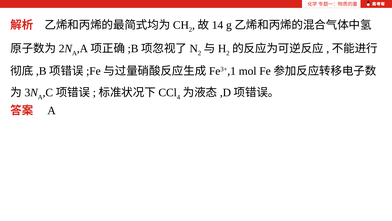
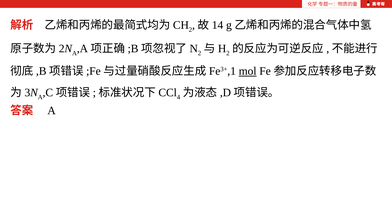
mol underline: none -> present
